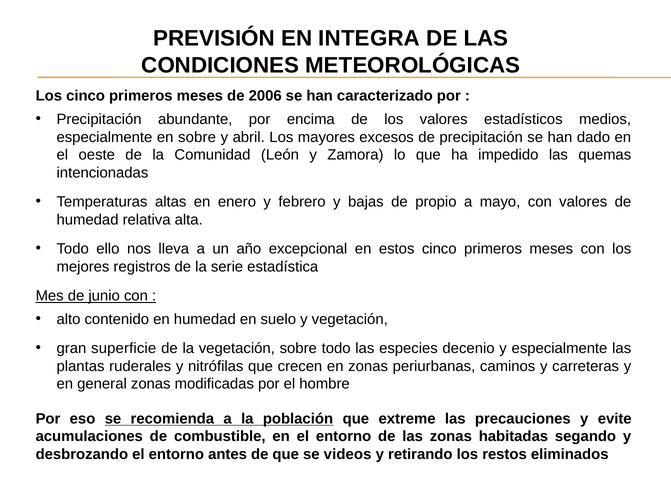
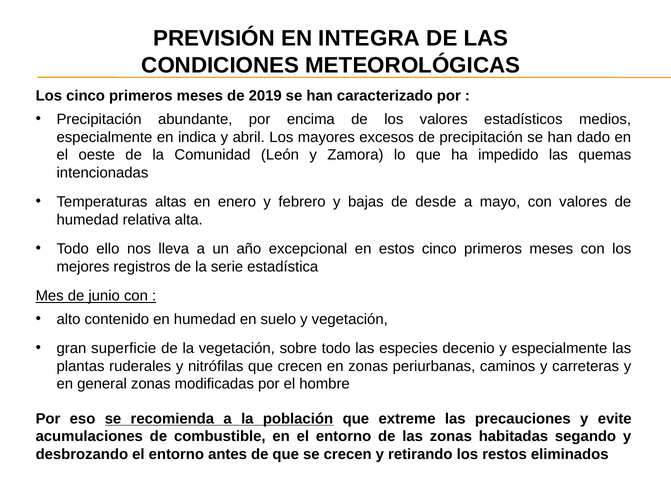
2006: 2006 -> 2019
en sobre: sobre -> indica
propio: propio -> desde
se videos: videos -> crecen
